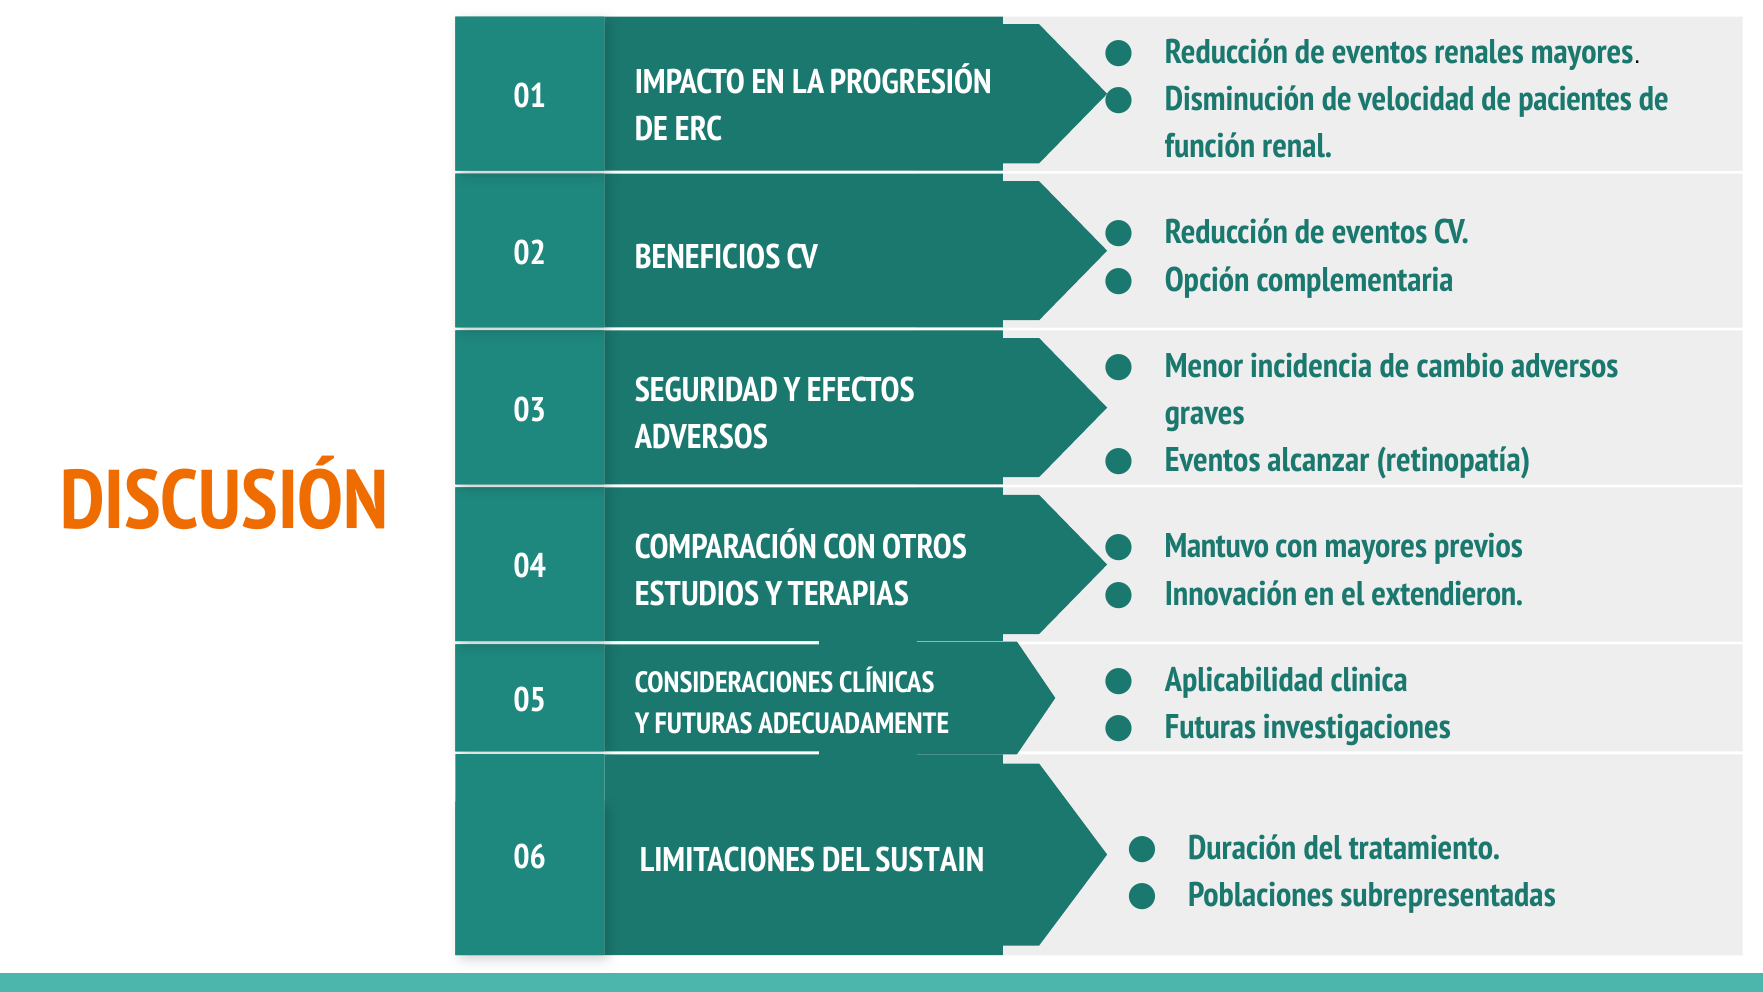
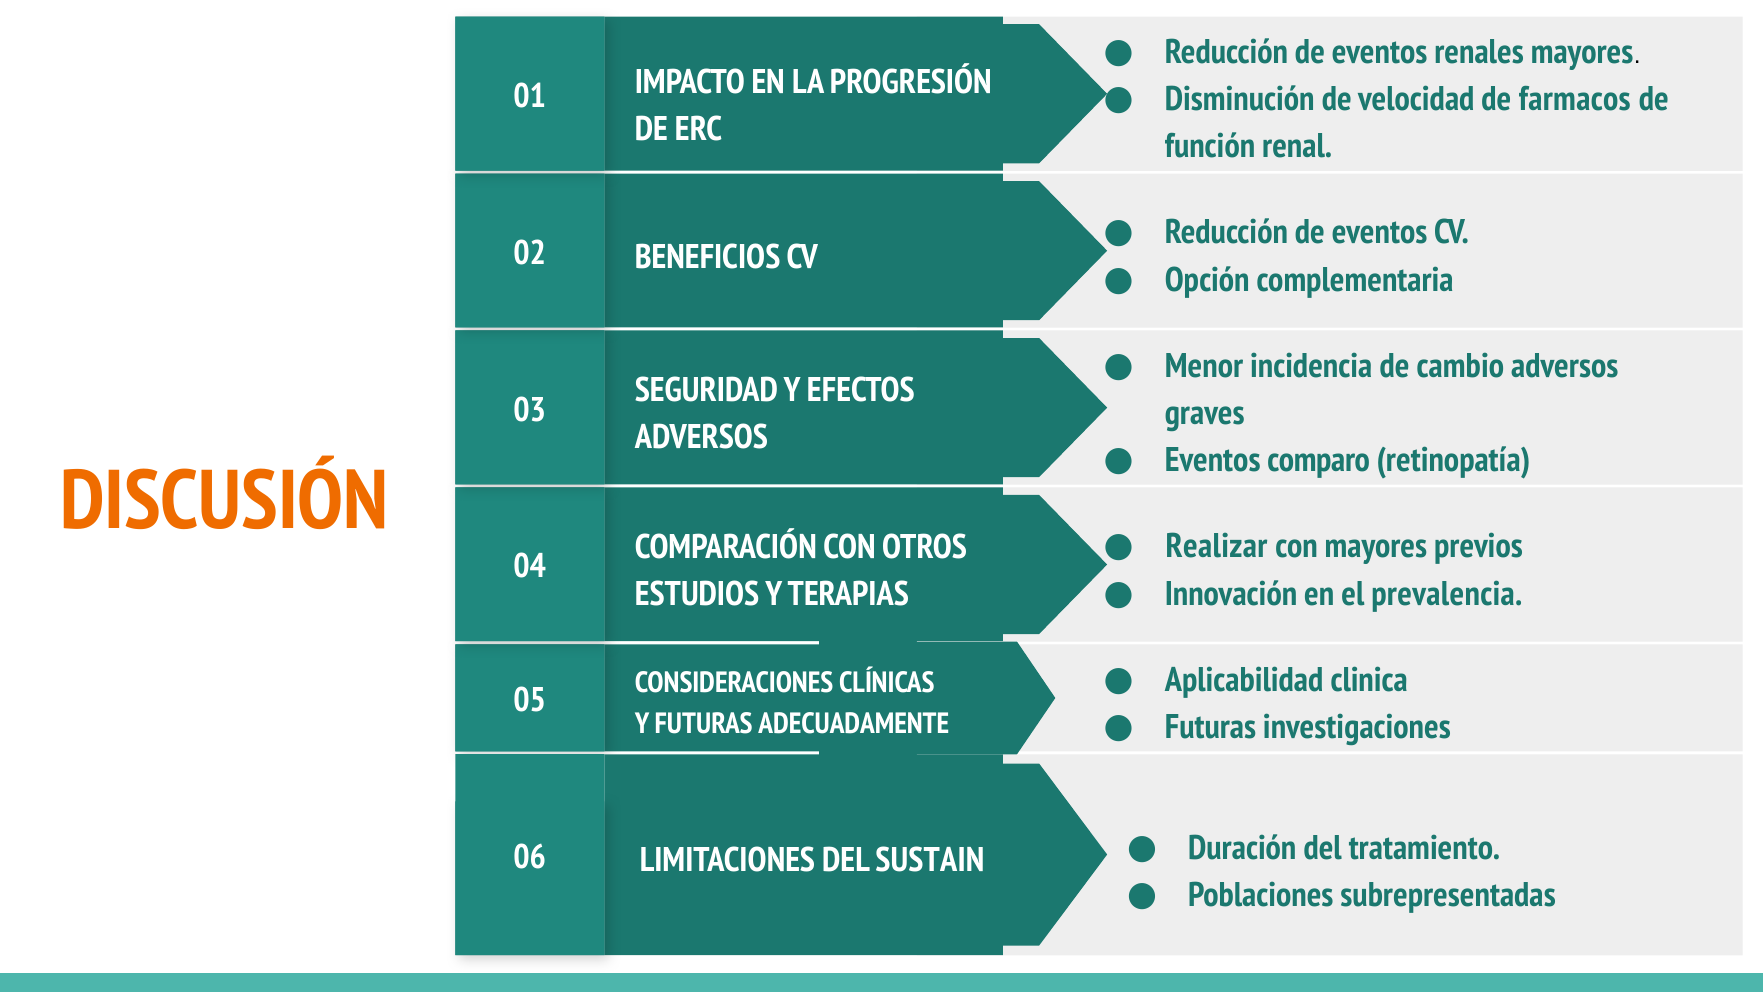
pacientes: pacientes -> farmacos
alcanzar: alcanzar -> comparo
Mantuvo: Mantuvo -> Realizar
extendieron: extendieron -> prevalencia
